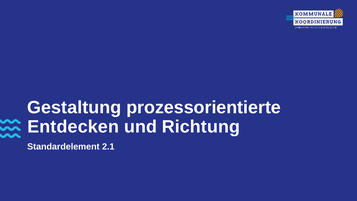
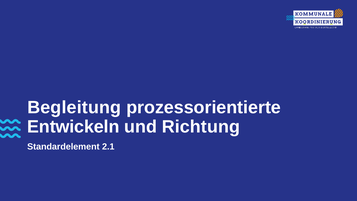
Gestaltung: Gestaltung -> Begleitung
Entdecken: Entdecken -> Entwickeln
